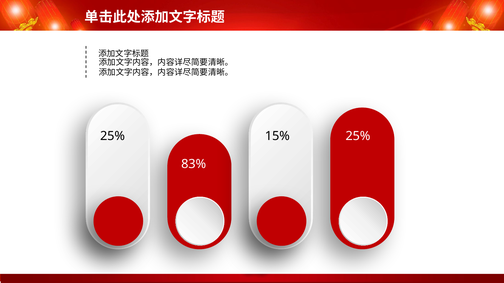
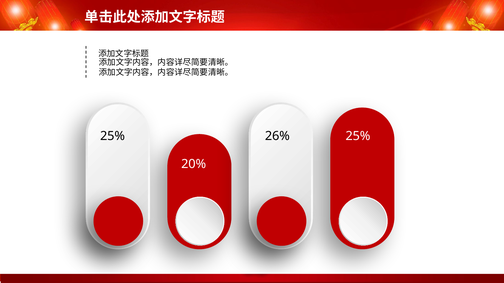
15%: 15% -> 26%
83%: 83% -> 20%
